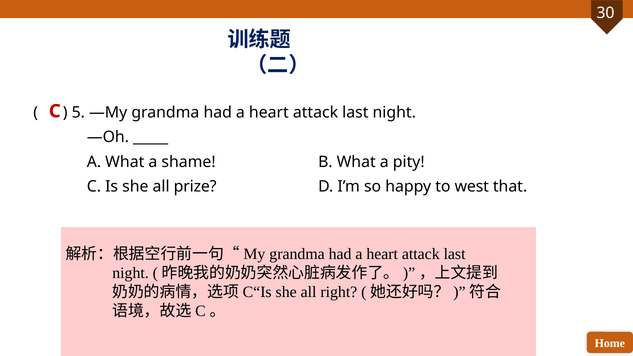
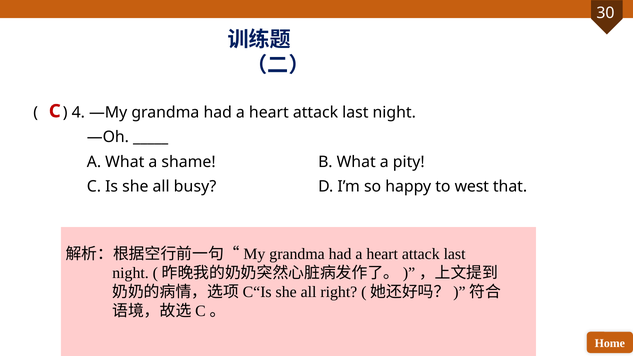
5: 5 -> 4
prize: prize -> busy
